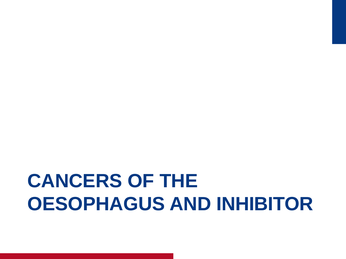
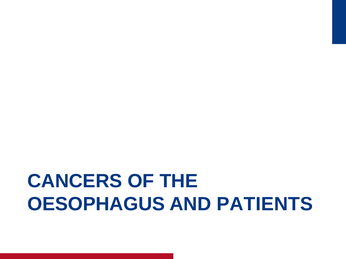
INHIBITOR: INHIBITOR -> PATIENTS
